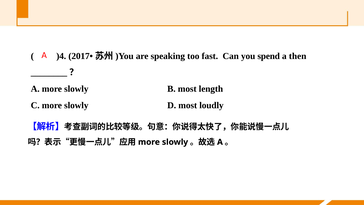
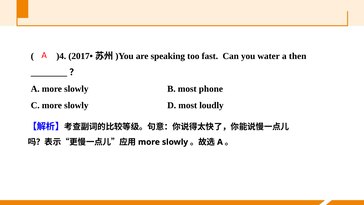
spend: spend -> water
length: length -> phone
